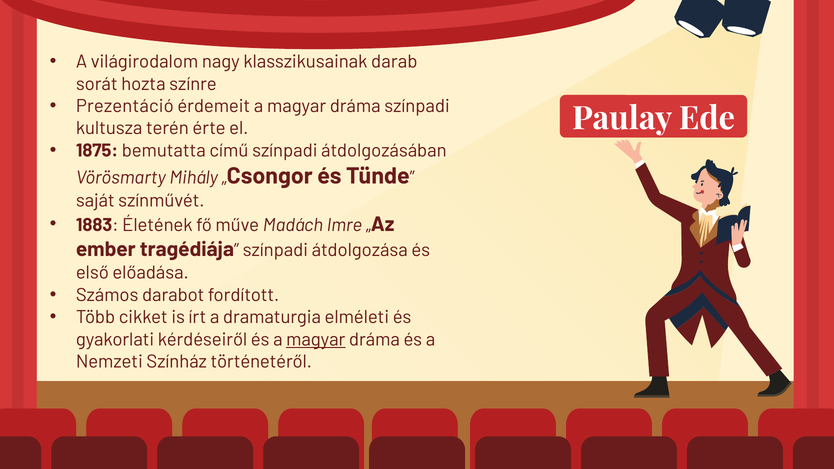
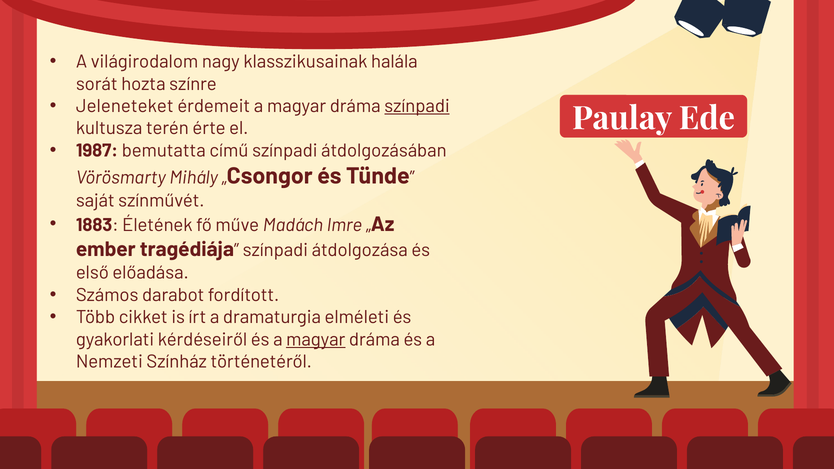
darab: darab -> halála
Prezentáció: Prezentáció -> Jeleneteket
színpadi at (417, 106) underline: none -> present
1875: 1875 -> 1987
